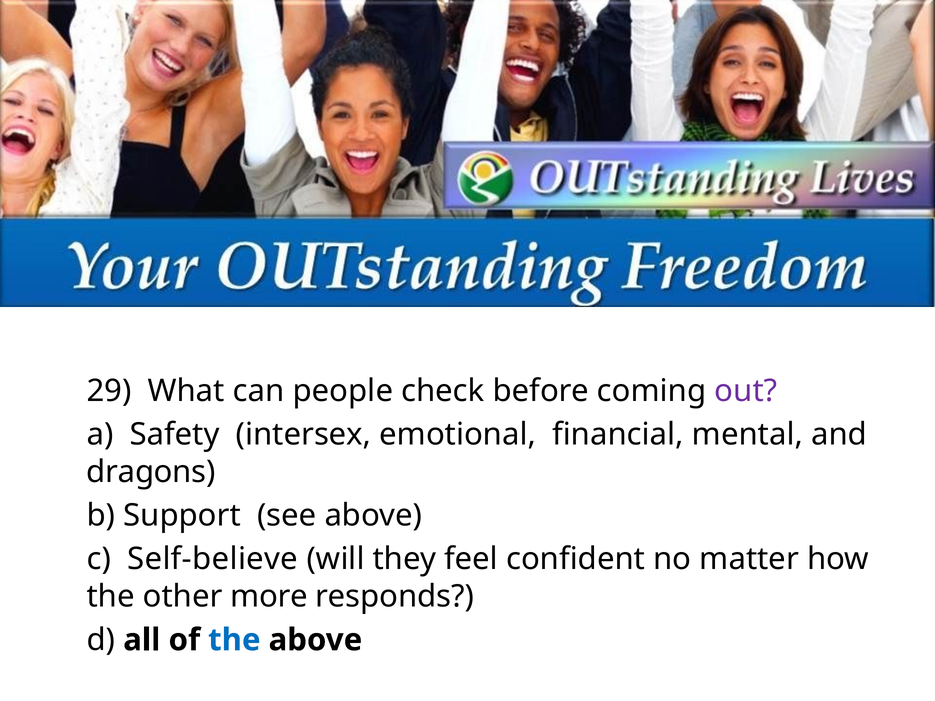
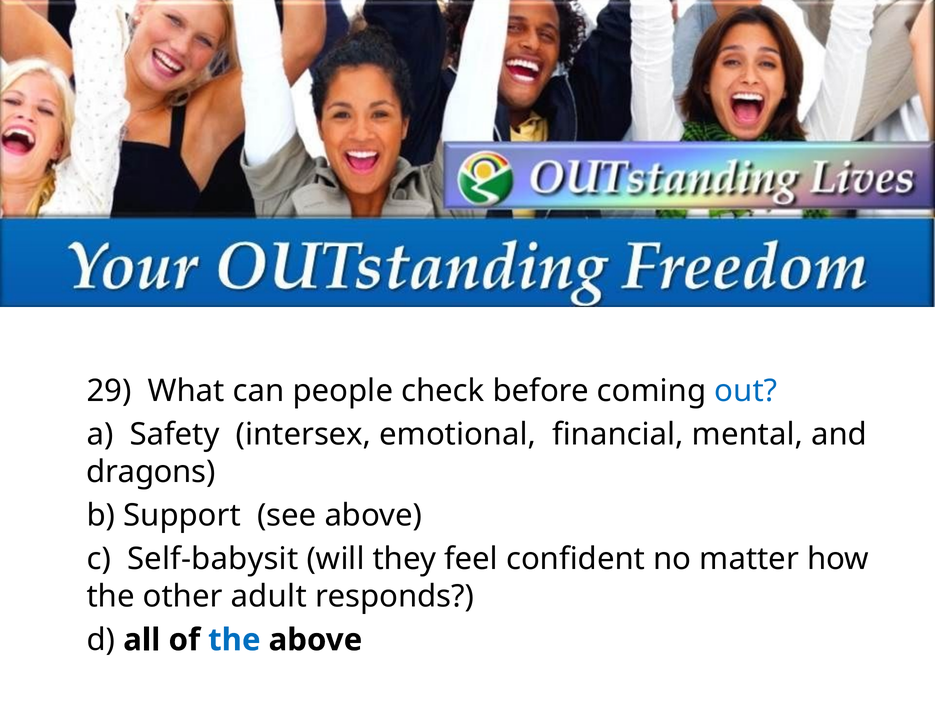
out colour: purple -> blue
Self-believe: Self-believe -> Self-babysit
more: more -> adult
